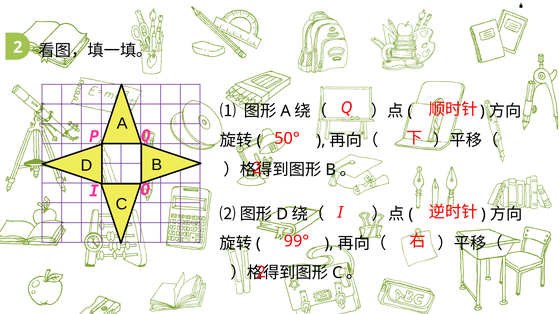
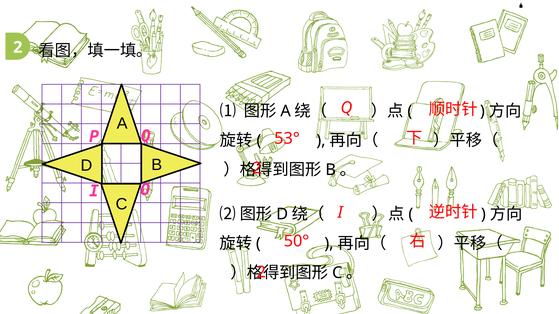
50°: 50° -> 53°
99°: 99° -> 50°
